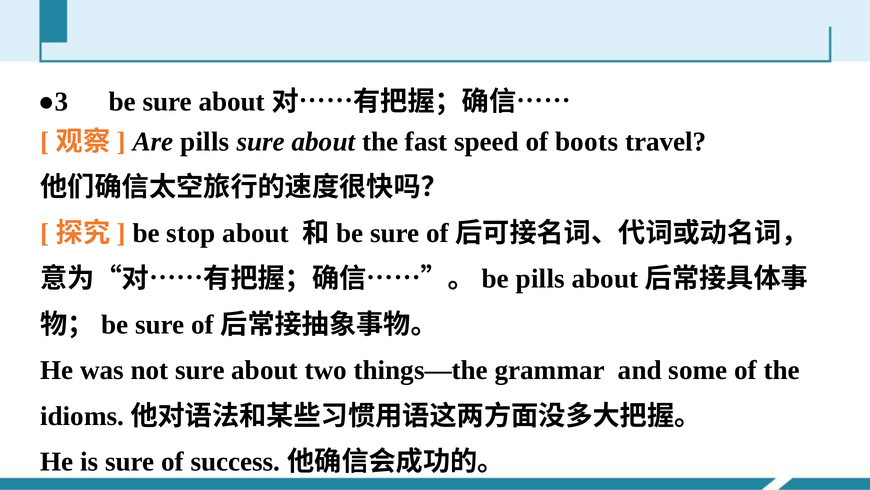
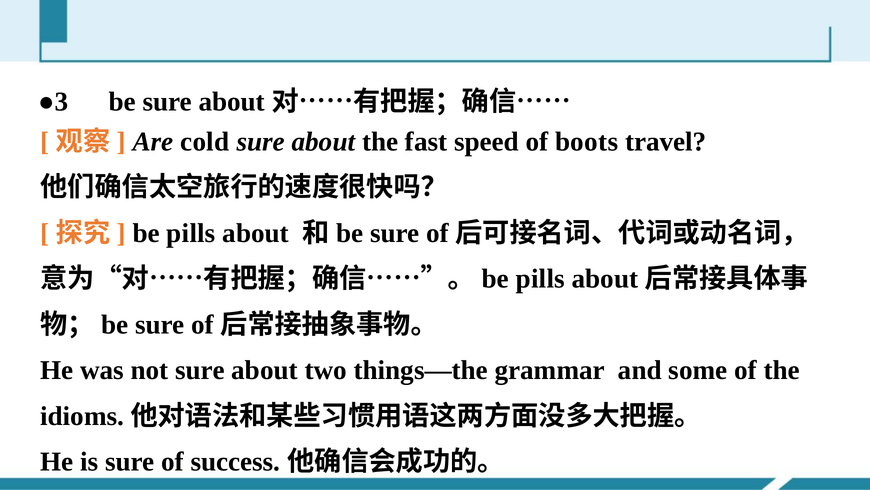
Are pills: pills -> cold
stop at (191, 233): stop -> pills
